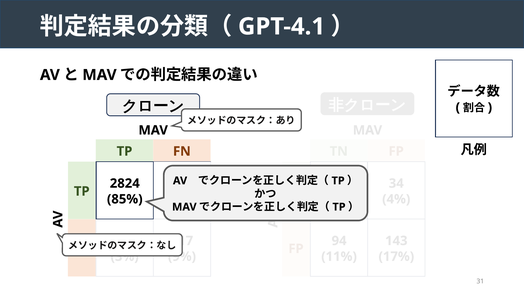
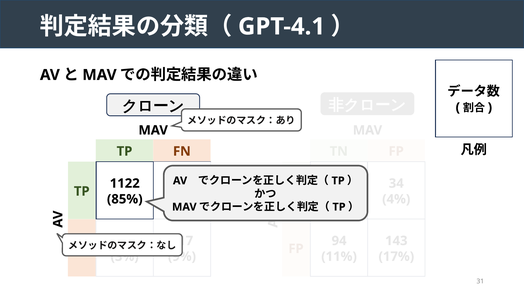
2824: 2824 -> 1122
